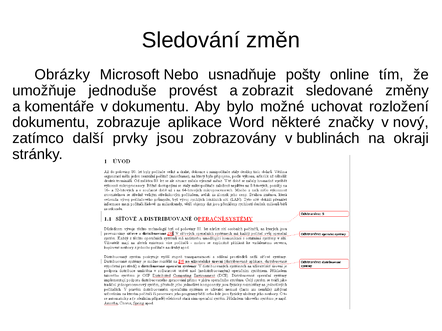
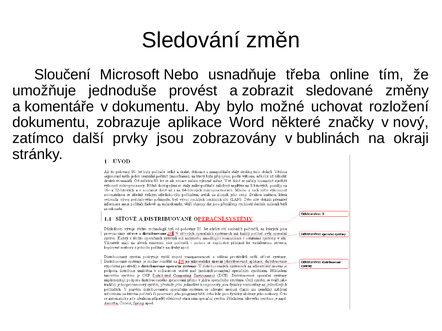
Obrázky: Obrázky -> Sloučení
pošty: pošty -> třeba
